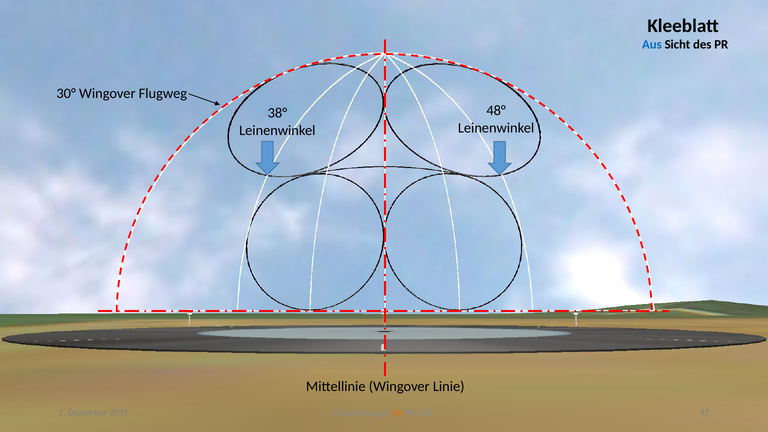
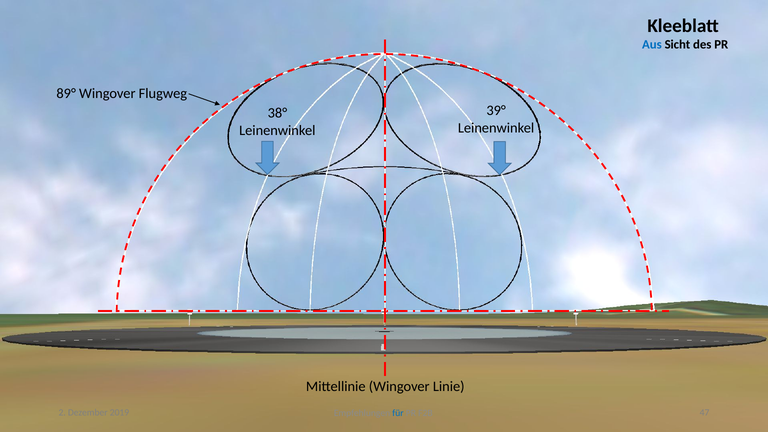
30°: 30° -> 89°
48°: 48° -> 39°
für colour: orange -> blue
